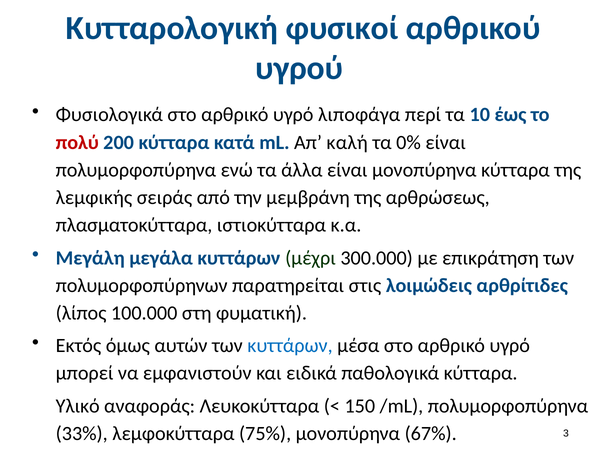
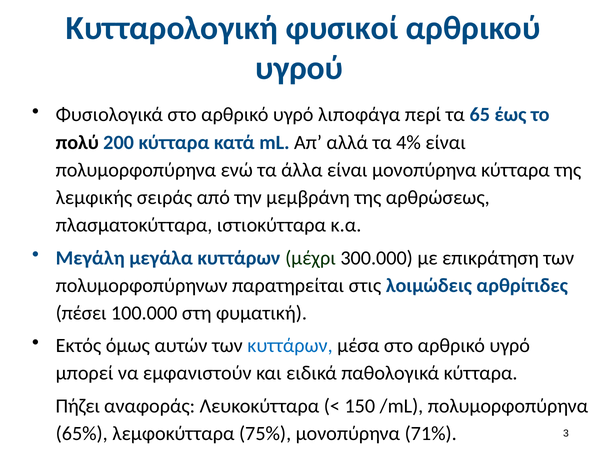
10: 10 -> 65
πολύ colour: red -> black
καλή: καλή -> αλλά
0%: 0% -> 4%
λίπος: λίπος -> πέσει
Υλικό: Υλικό -> Πήζει
33%: 33% -> 65%
67%: 67% -> 71%
